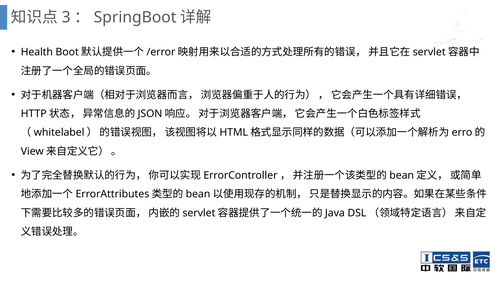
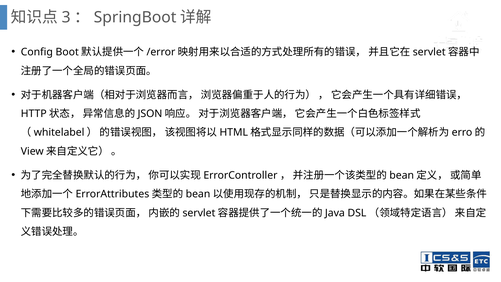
Health: Health -> Config
